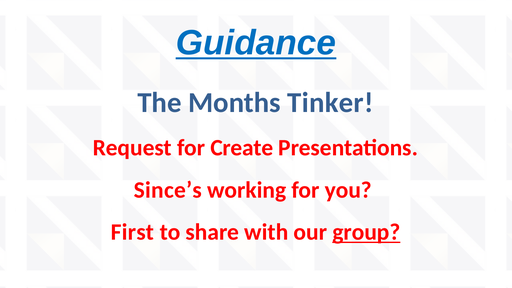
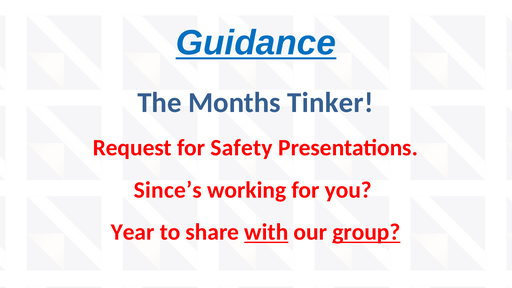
Create: Create -> Safety
First: First -> Year
with underline: none -> present
